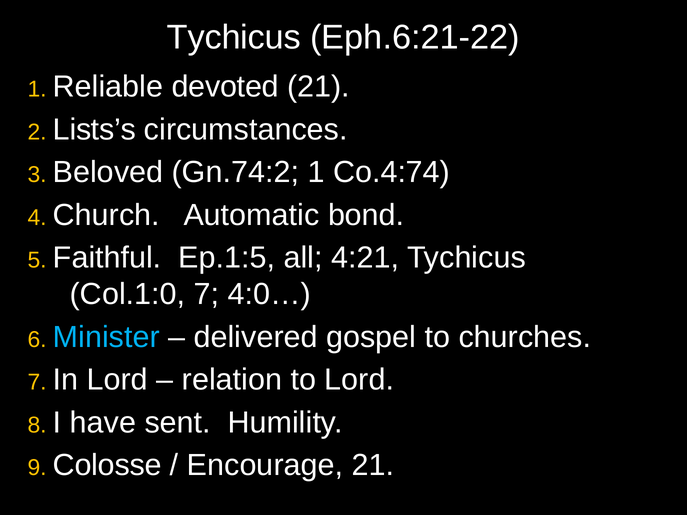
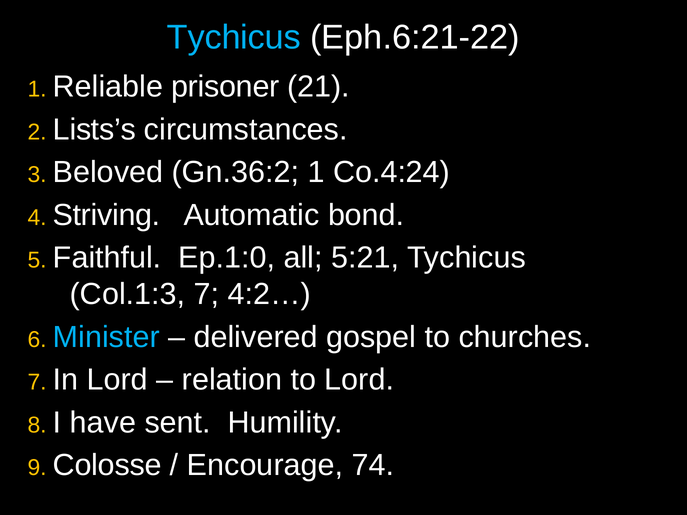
Tychicus at (234, 37) colour: white -> light blue
devoted: devoted -> prisoner
Gn.74:2: Gn.74:2 -> Gn.36:2
Co.4:74: Co.4:74 -> Co.4:24
Church: Church -> Striving
Ep.1:5: Ep.1:5 -> Ep.1:0
4:21: 4:21 -> 5:21
Col.1:0: Col.1:0 -> Col.1:3
4:0…: 4:0… -> 4:2…
Encourage 21: 21 -> 74
